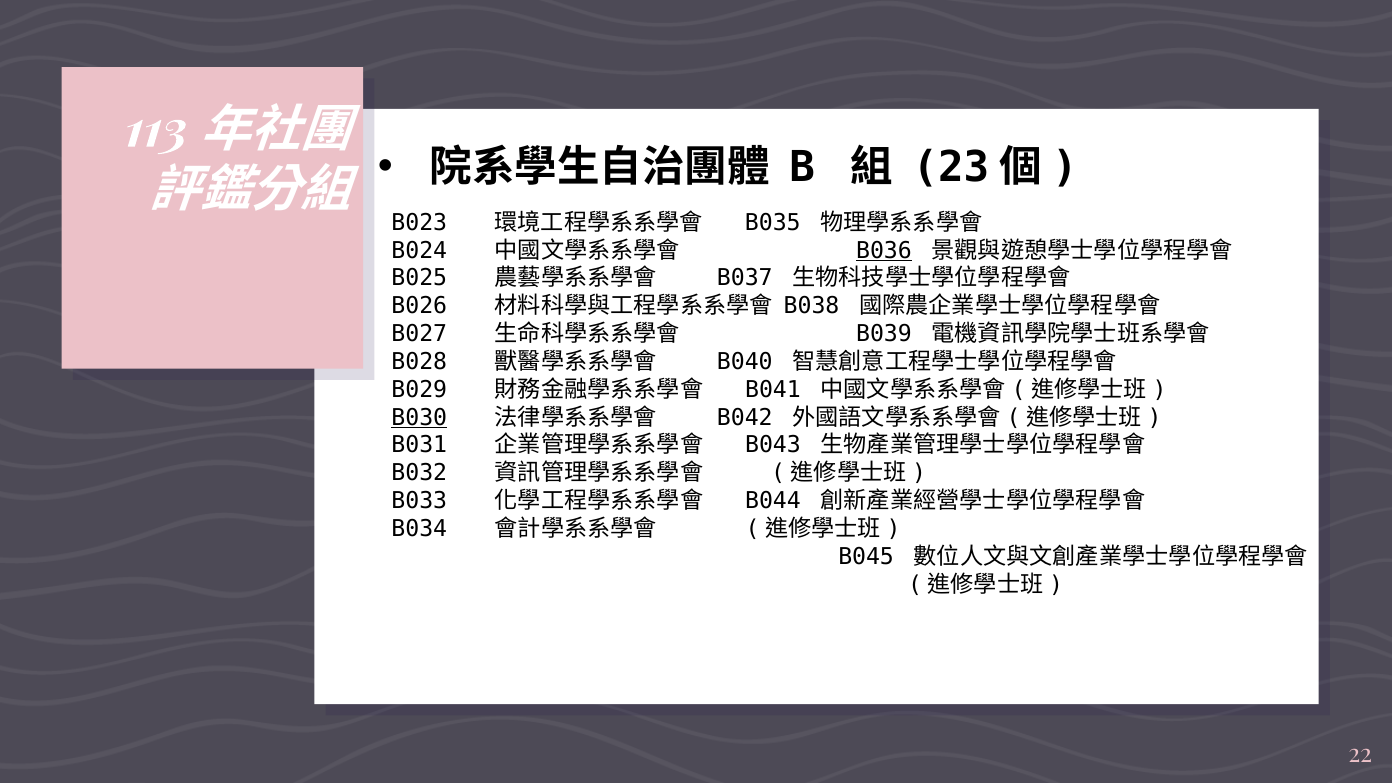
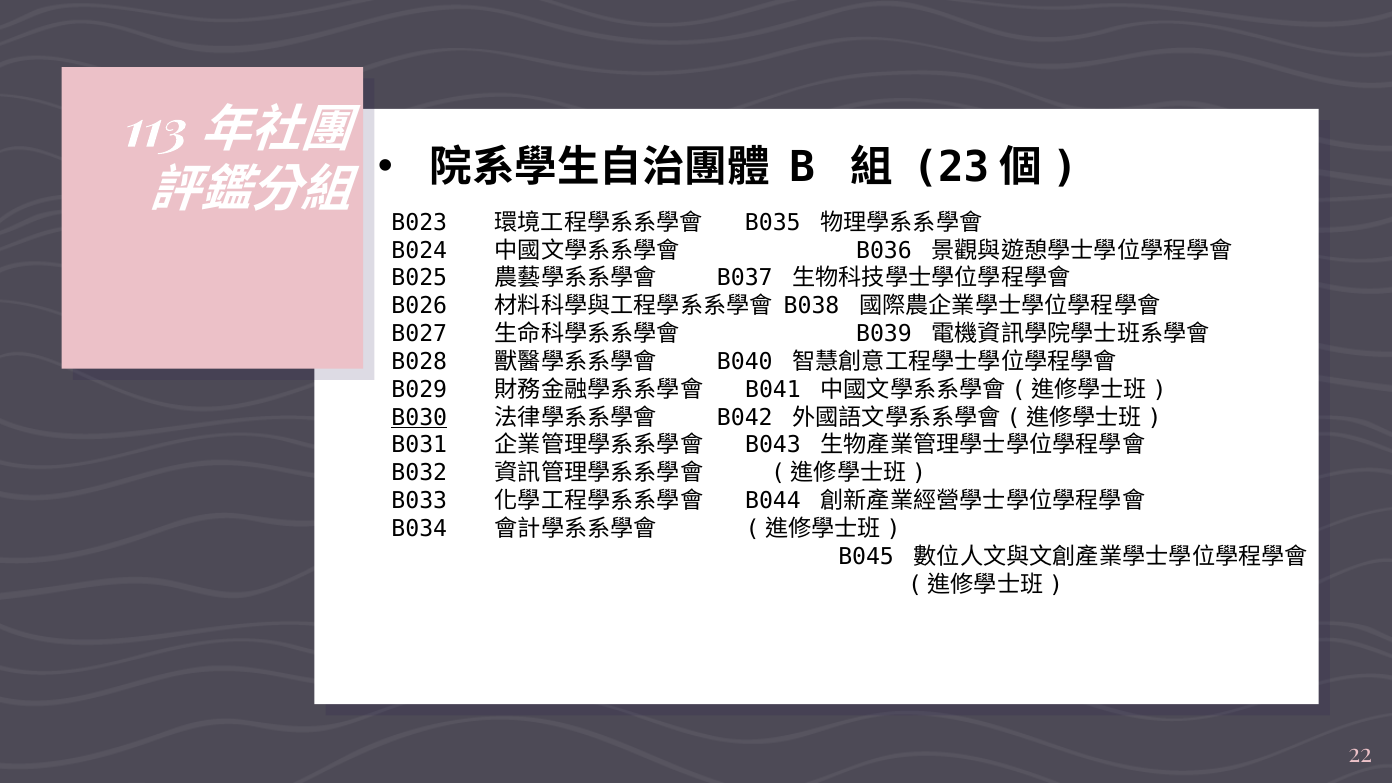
B036 underline: present -> none
